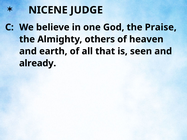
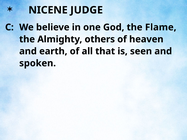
Praise: Praise -> Flame
already: already -> spoken
